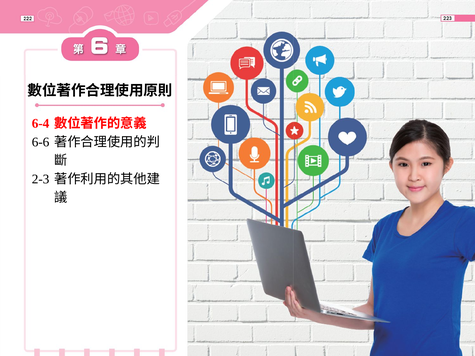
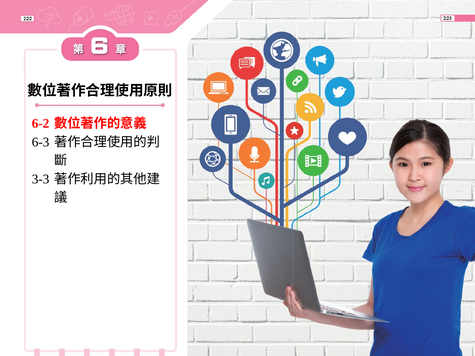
6-4: 6-4 -> 6-2
6-6: 6-6 -> 6-3
2-3: 2-3 -> 3-3
